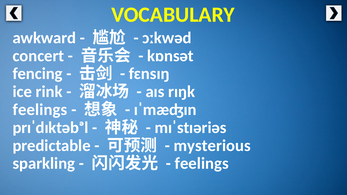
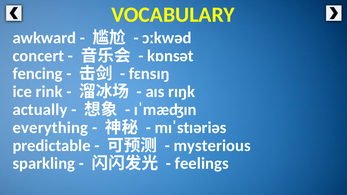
feelings at (40, 110): feelings -> actually
prɪˈdɪktəbᵊl: prɪˈdɪktəbᵊl -> everything
